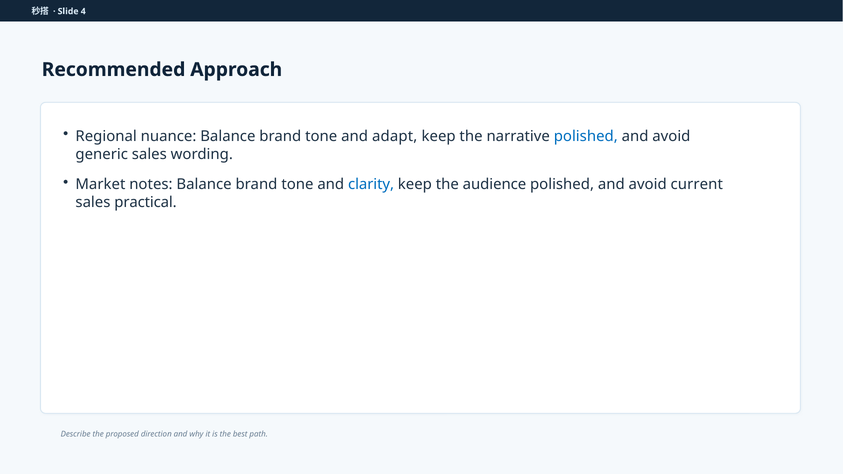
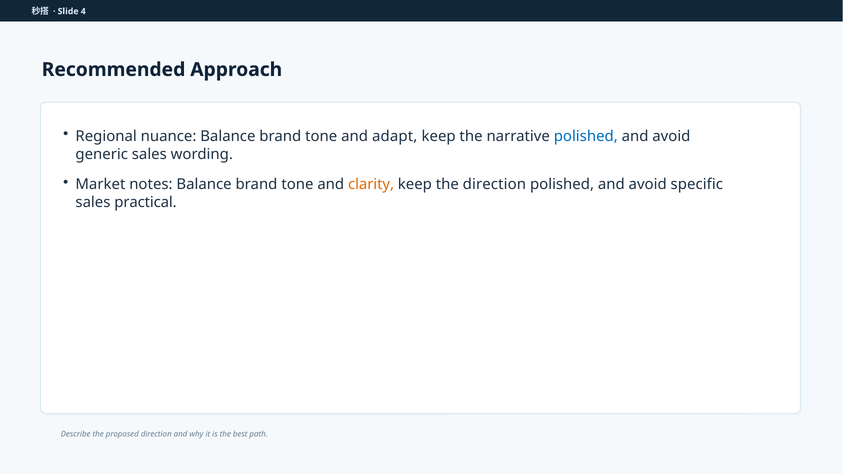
clarity colour: blue -> orange
the audience: audience -> direction
current: current -> specific
